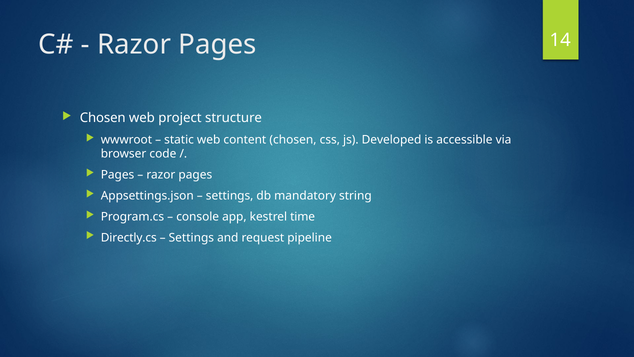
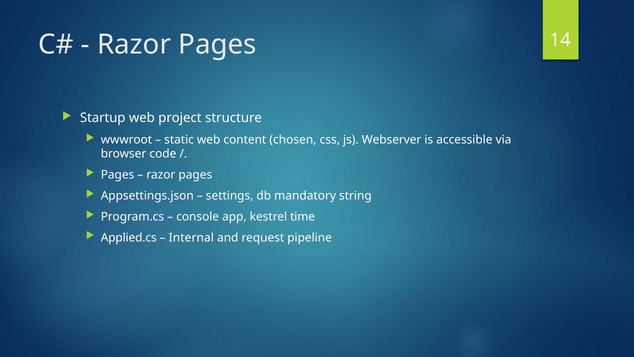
Chosen at (103, 118): Chosen -> Startup
Developed: Developed -> Webserver
Directly.cs: Directly.cs -> Applied.cs
Settings at (191, 237): Settings -> Internal
